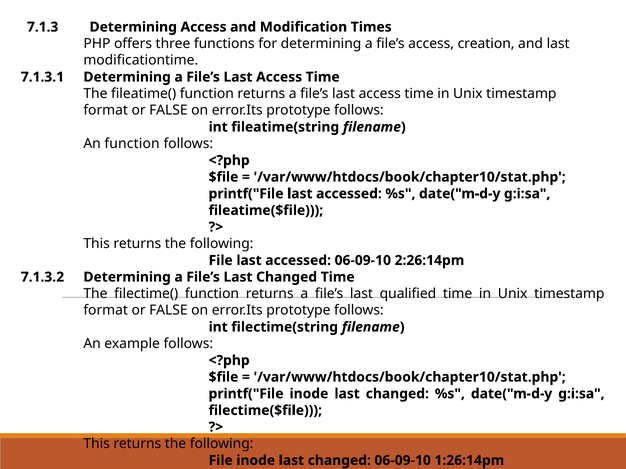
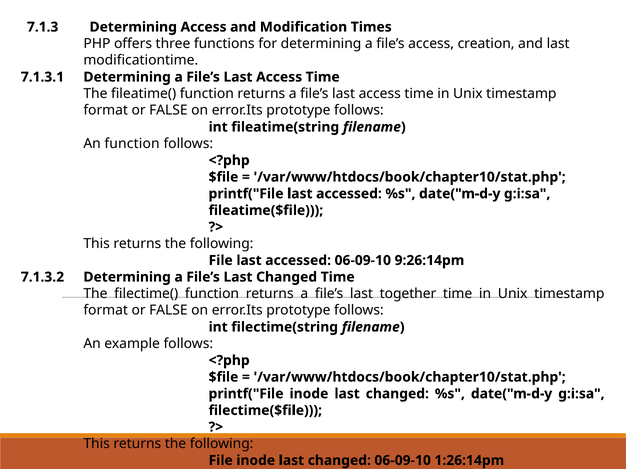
2:26:14pm: 2:26:14pm -> 9:26:14pm
qualified: qualified -> together
